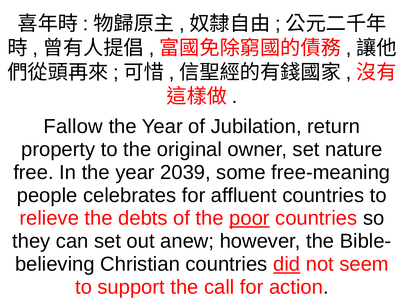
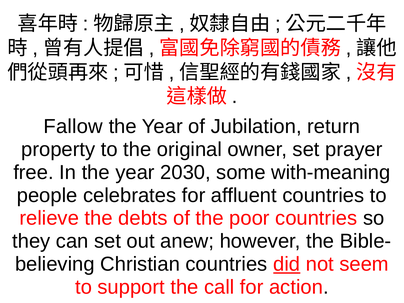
nature: nature -> prayer
2039: 2039 -> 2030
free-meaning: free-meaning -> with-meaning
poor underline: present -> none
